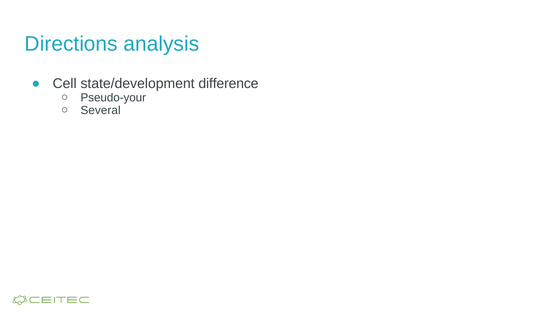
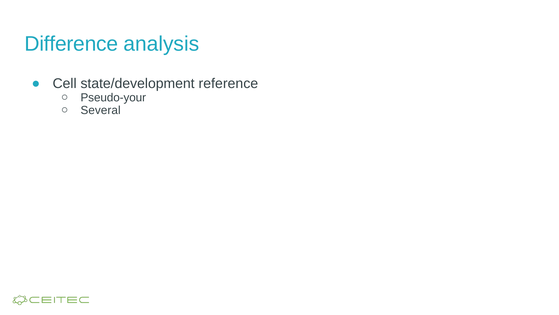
Directions: Directions -> Difference
difference: difference -> reference
